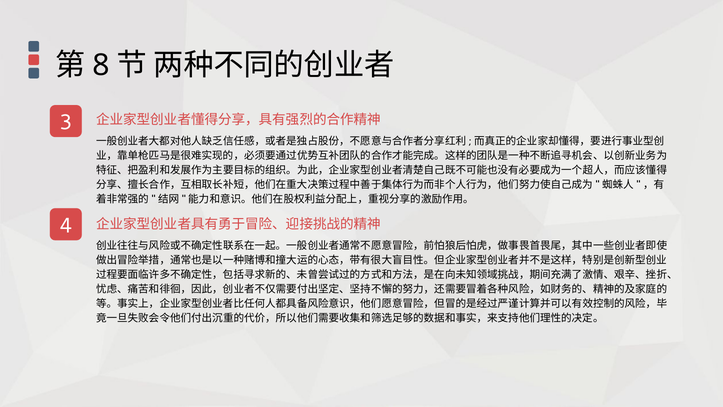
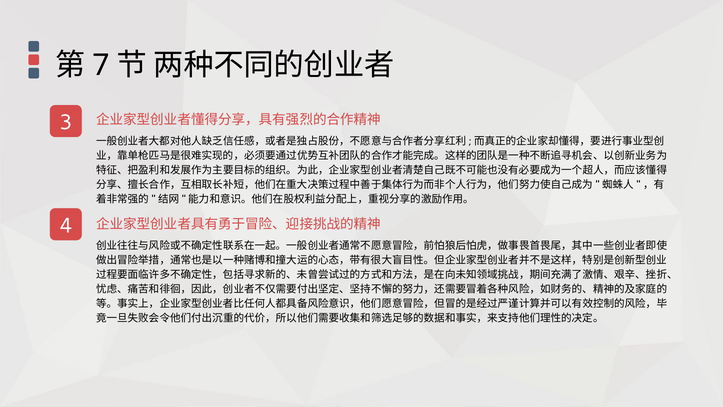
8: 8 -> 7
